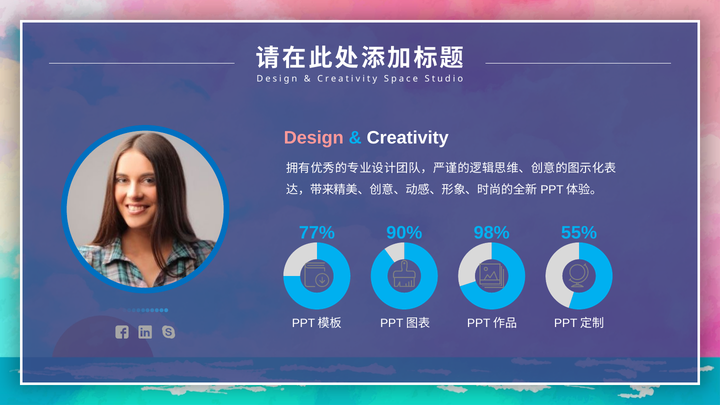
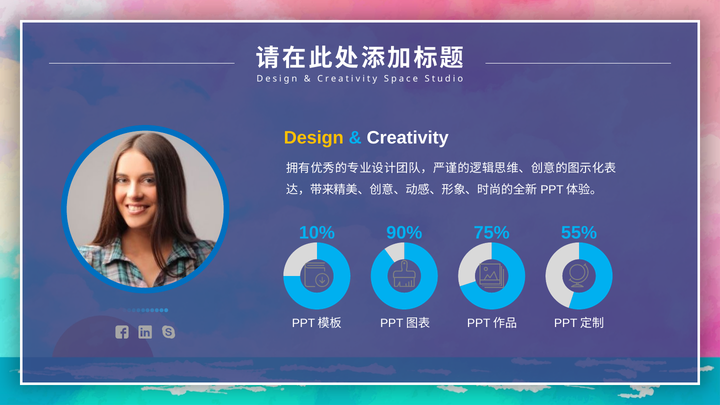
Design colour: pink -> yellow
77%: 77% -> 10%
98%: 98% -> 75%
